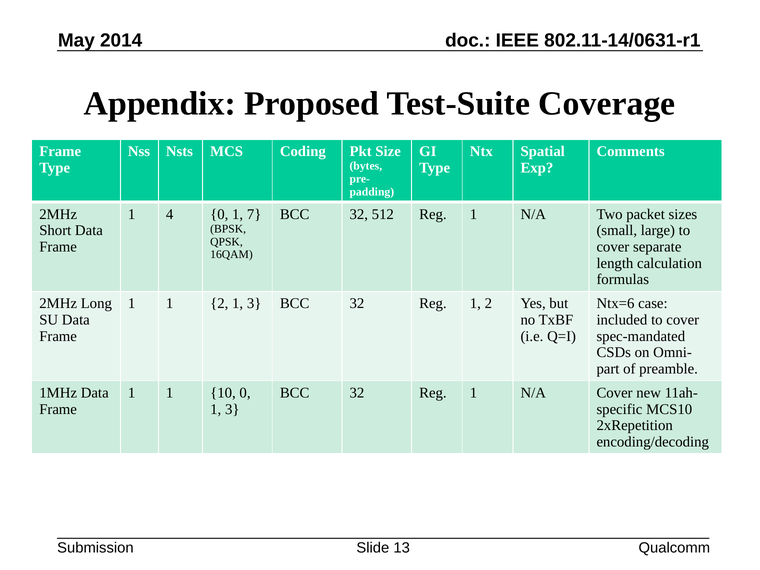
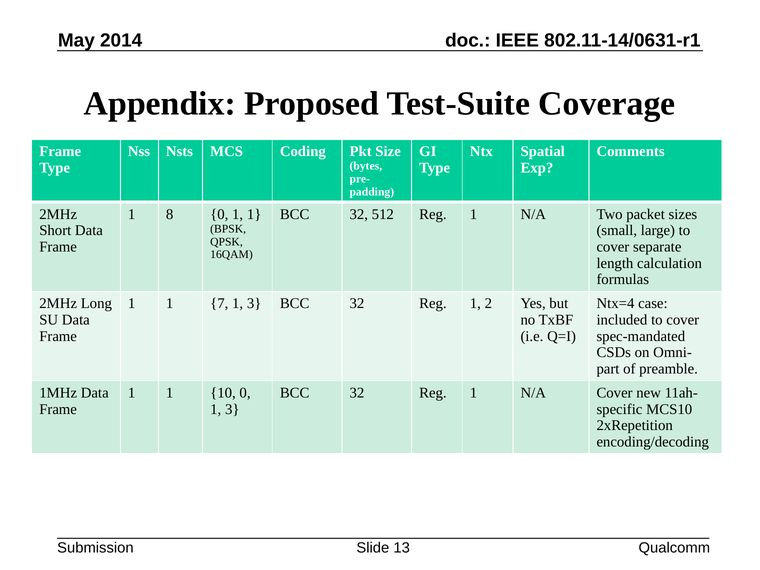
4: 4 -> 8
0 1 7: 7 -> 1
1 1 2: 2 -> 7
Ntx=6: Ntx=6 -> Ntx=4
